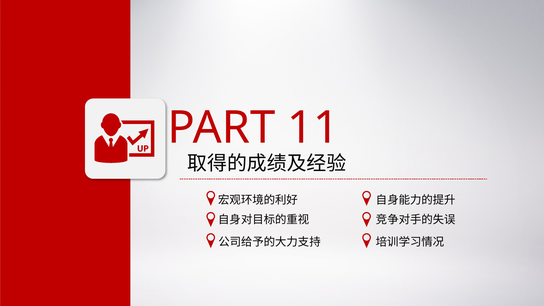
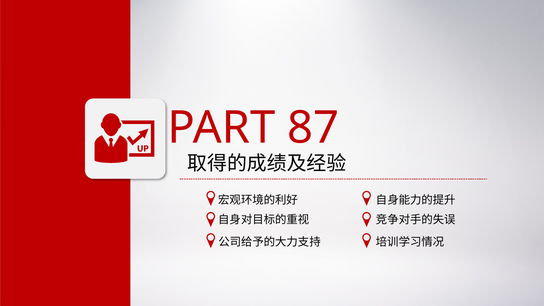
11: 11 -> 87
